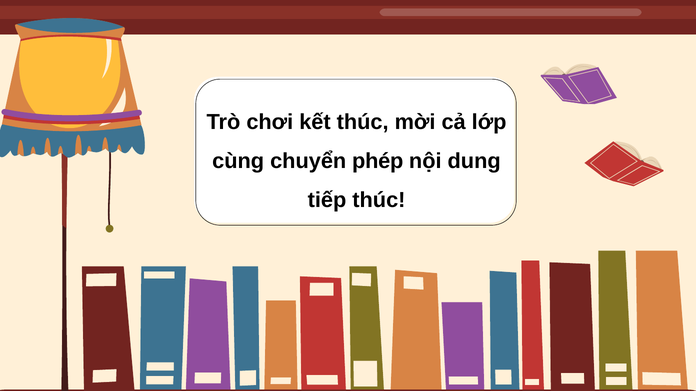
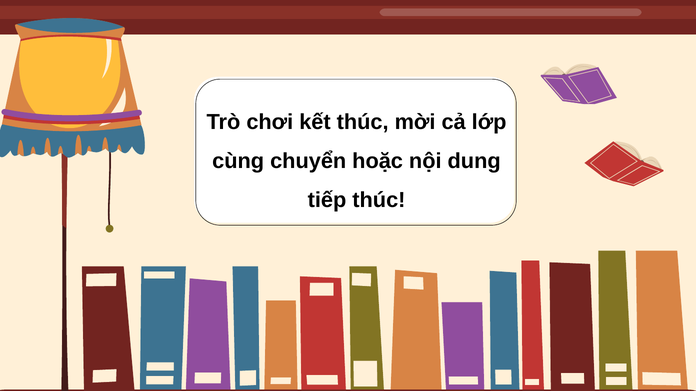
phép: phép -> hoặc
